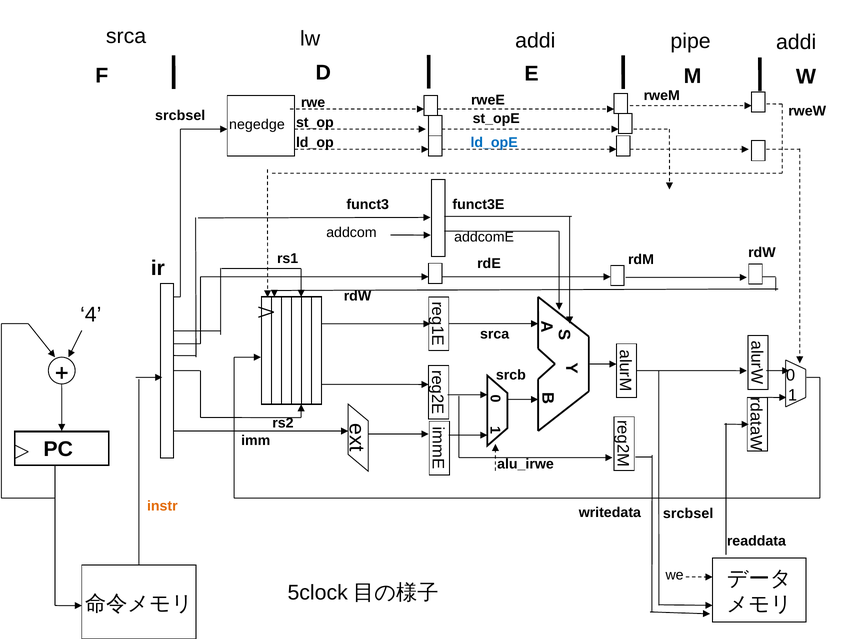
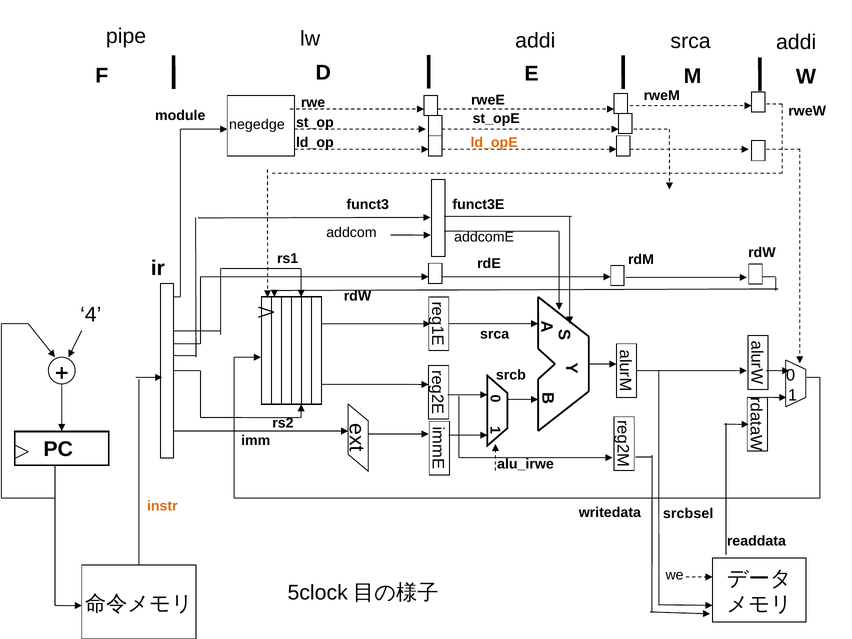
srca at (126, 36): srca -> pipe
pipe at (691, 41): pipe -> srca
srcbsel at (180, 116): srcbsel -> module
ld_opE colour: blue -> orange
